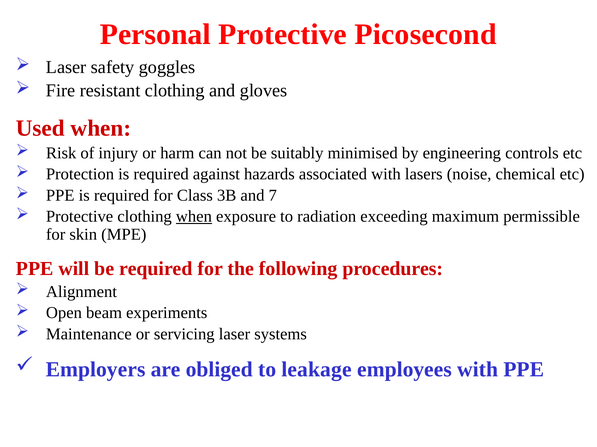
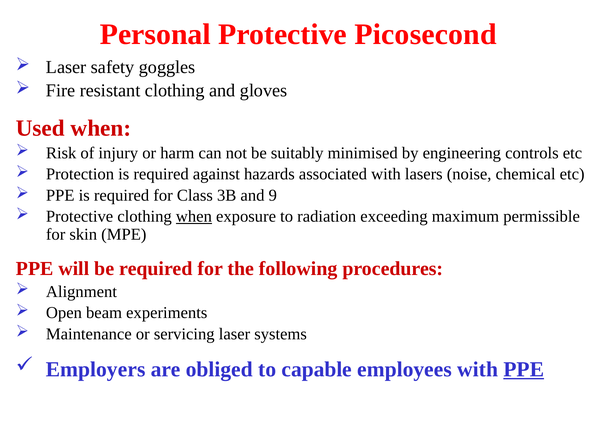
7: 7 -> 9
leakage: leakage -> capable
PPE at (524, 370) underline: none -> present
